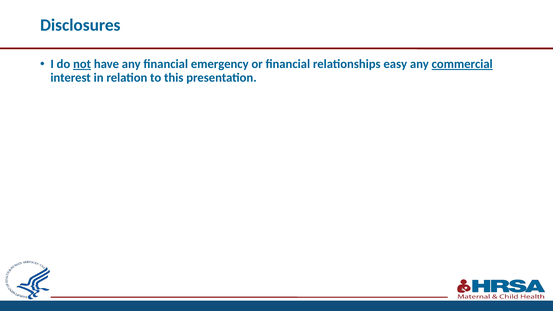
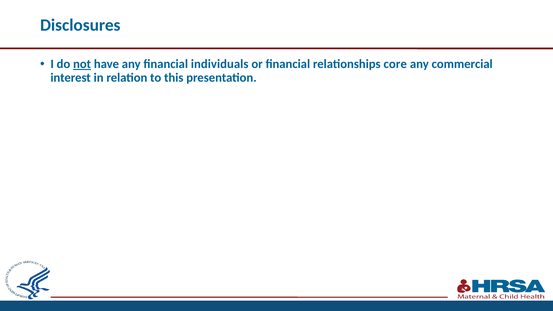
emergency: emergency -> individuals
easy: easy -> core
commercial underline: present -> none
